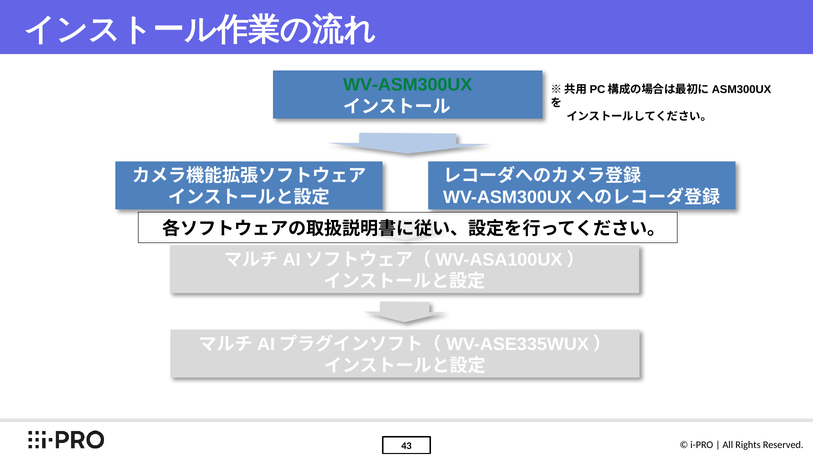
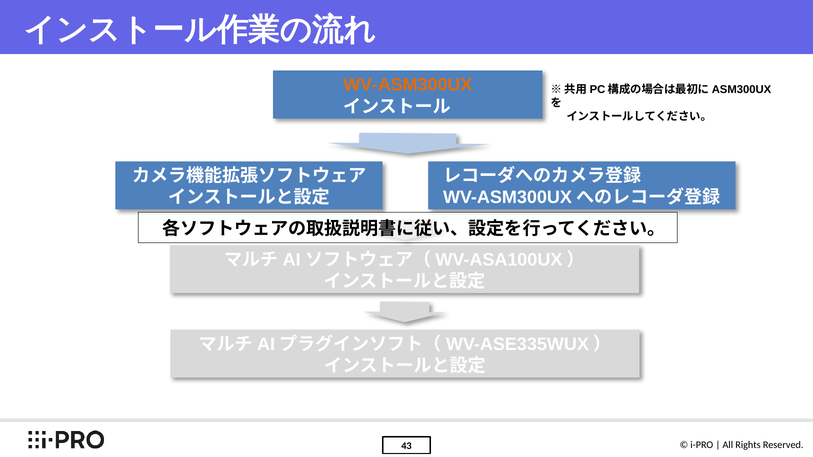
WV-ASM300UX colour: green -> orange
